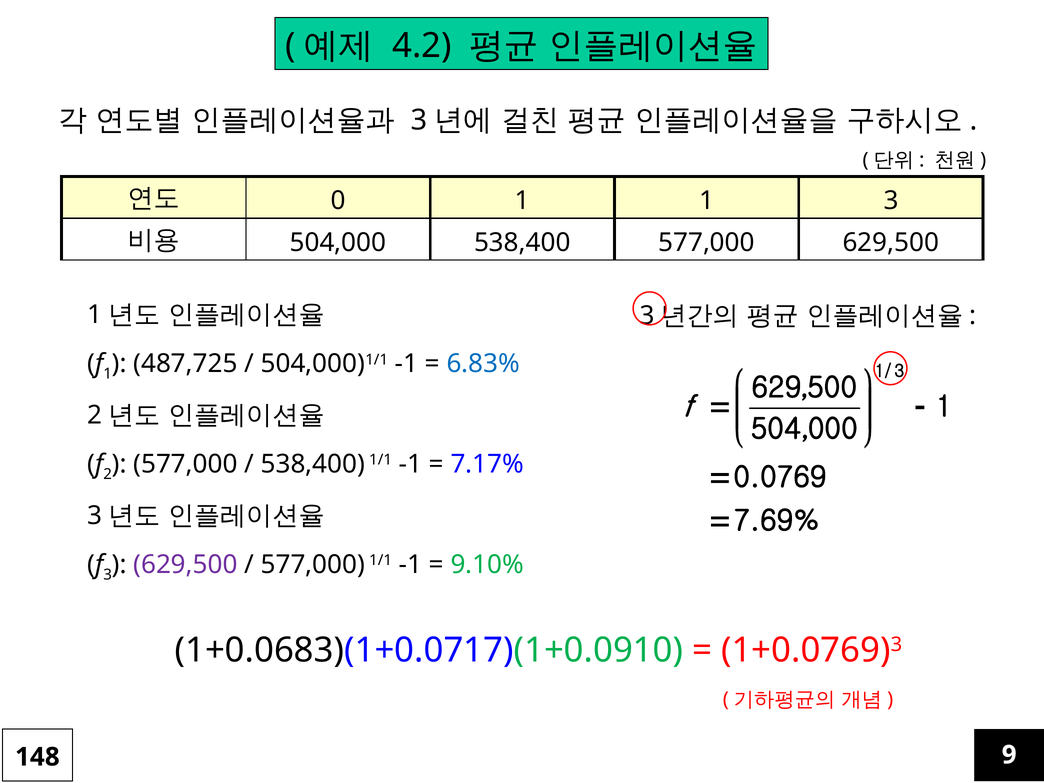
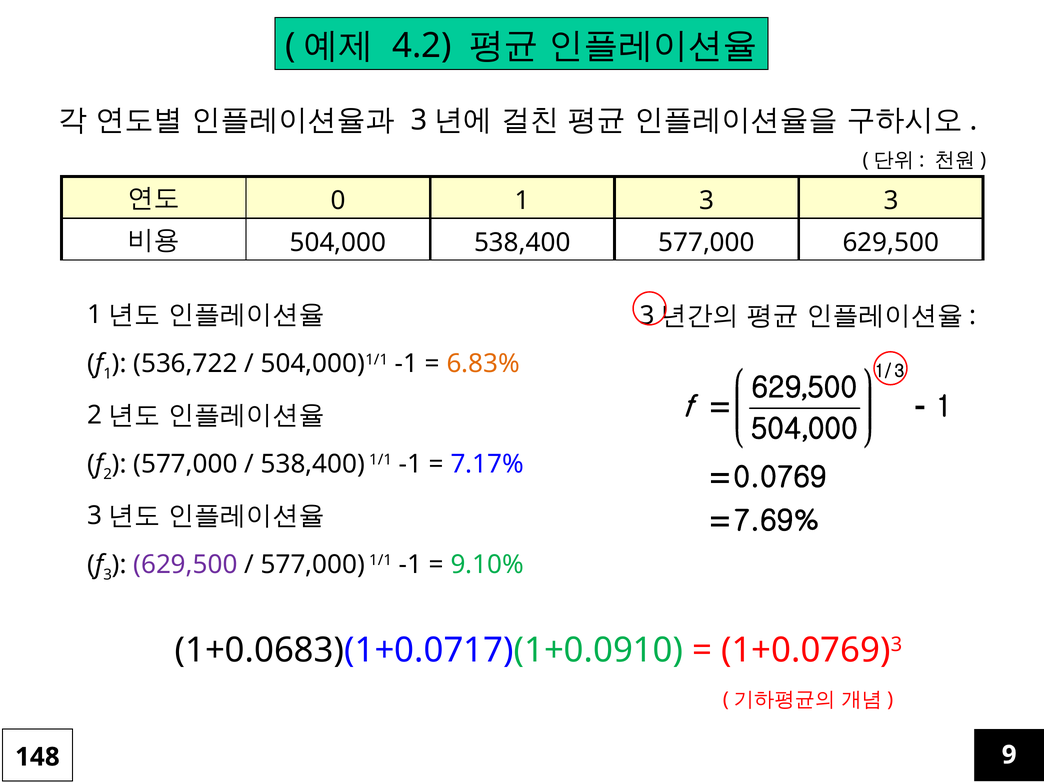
1 1: 1 -> 3
487,725: 487,725 -> 536,722
6.83% colour: blue -> orange
